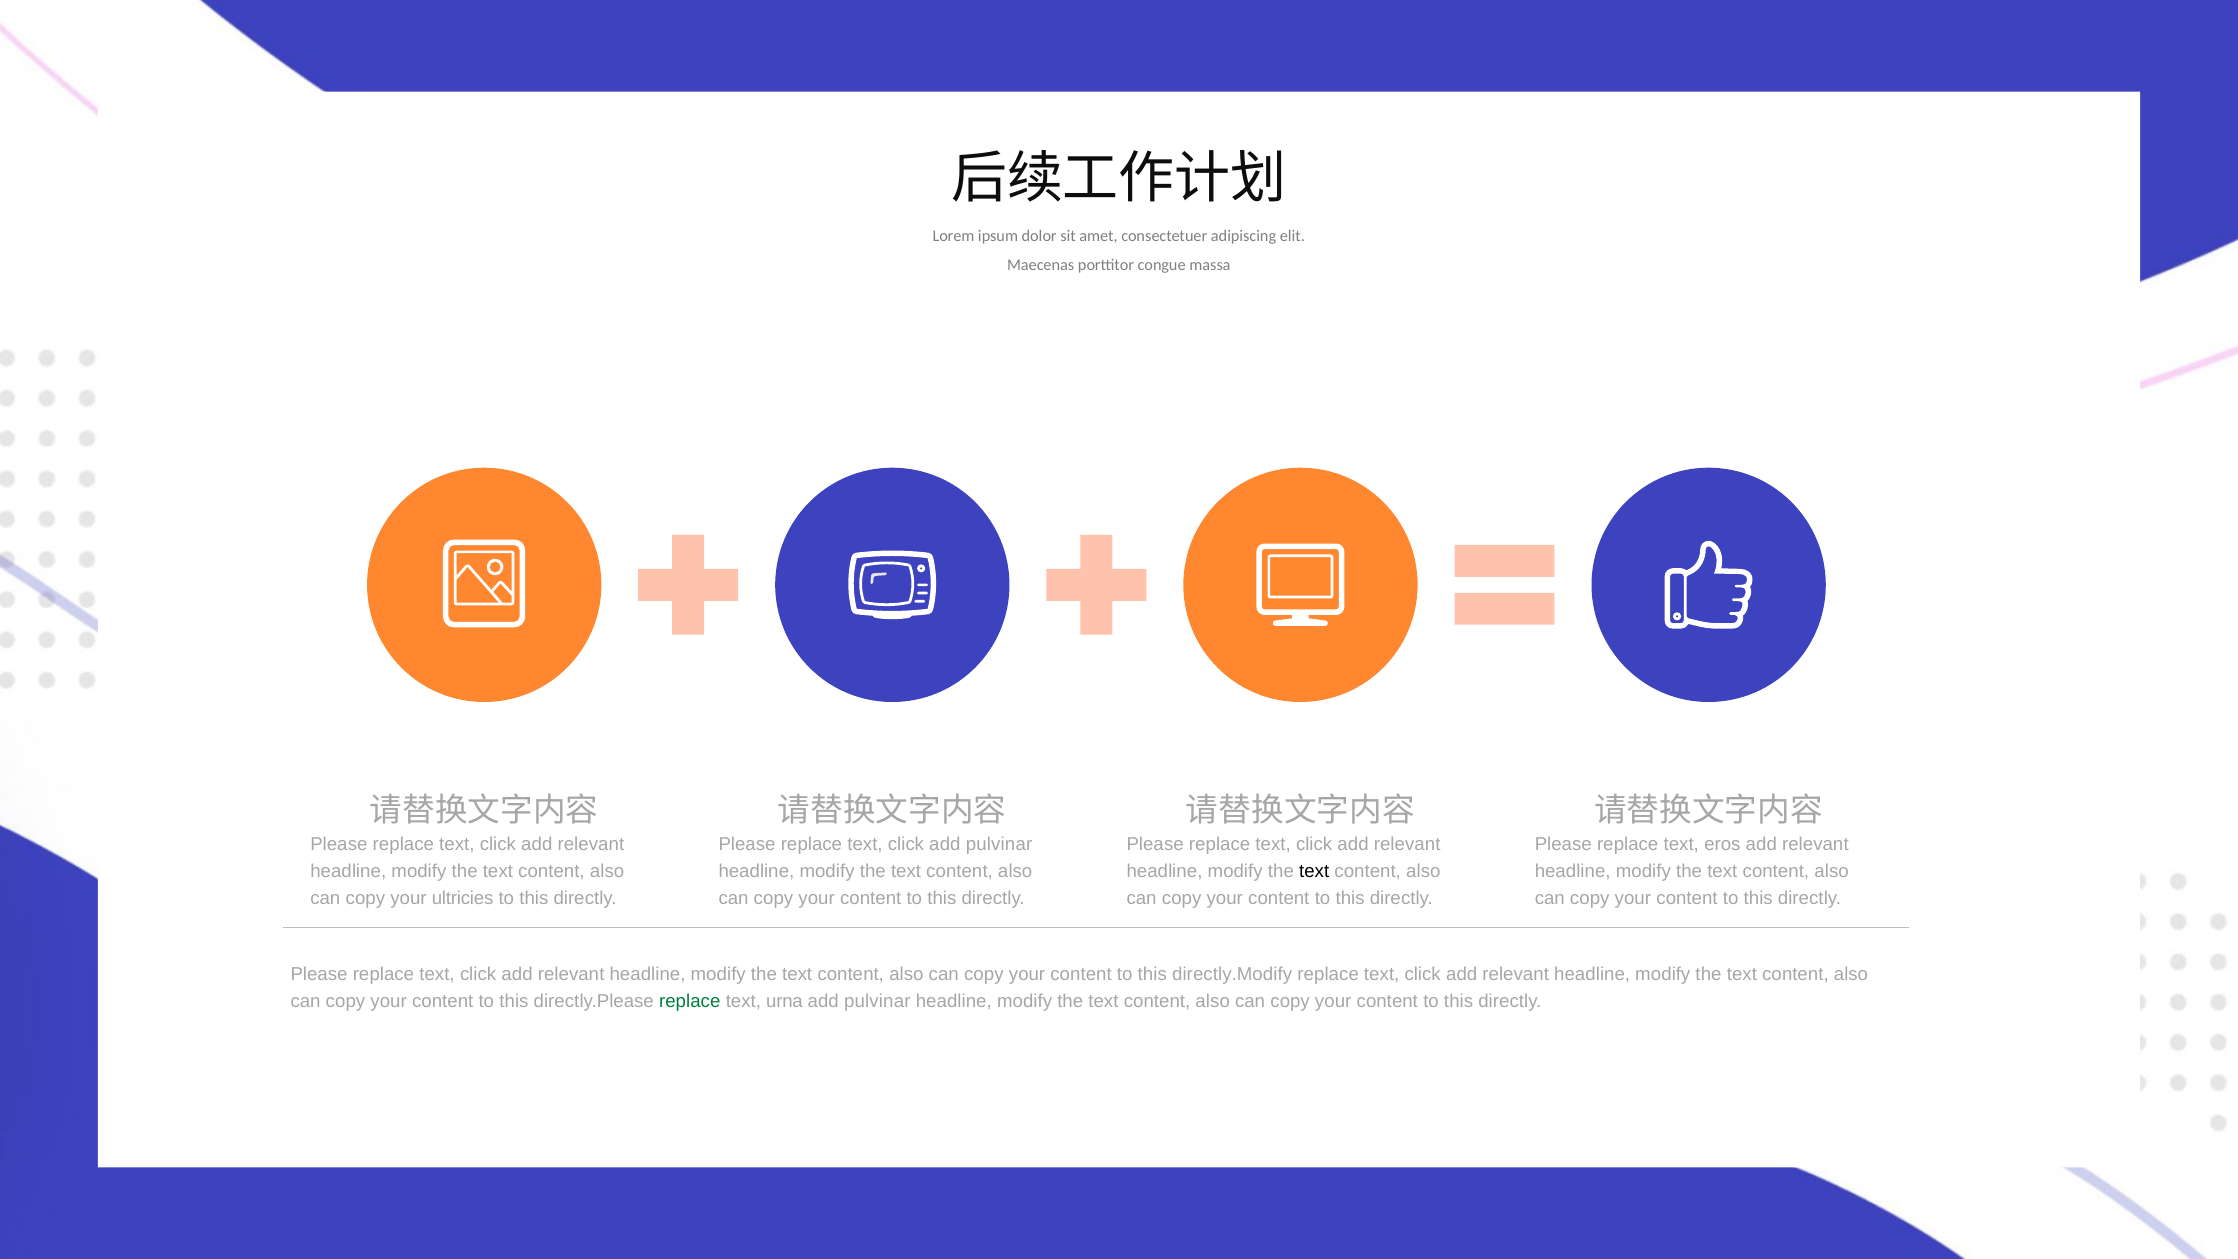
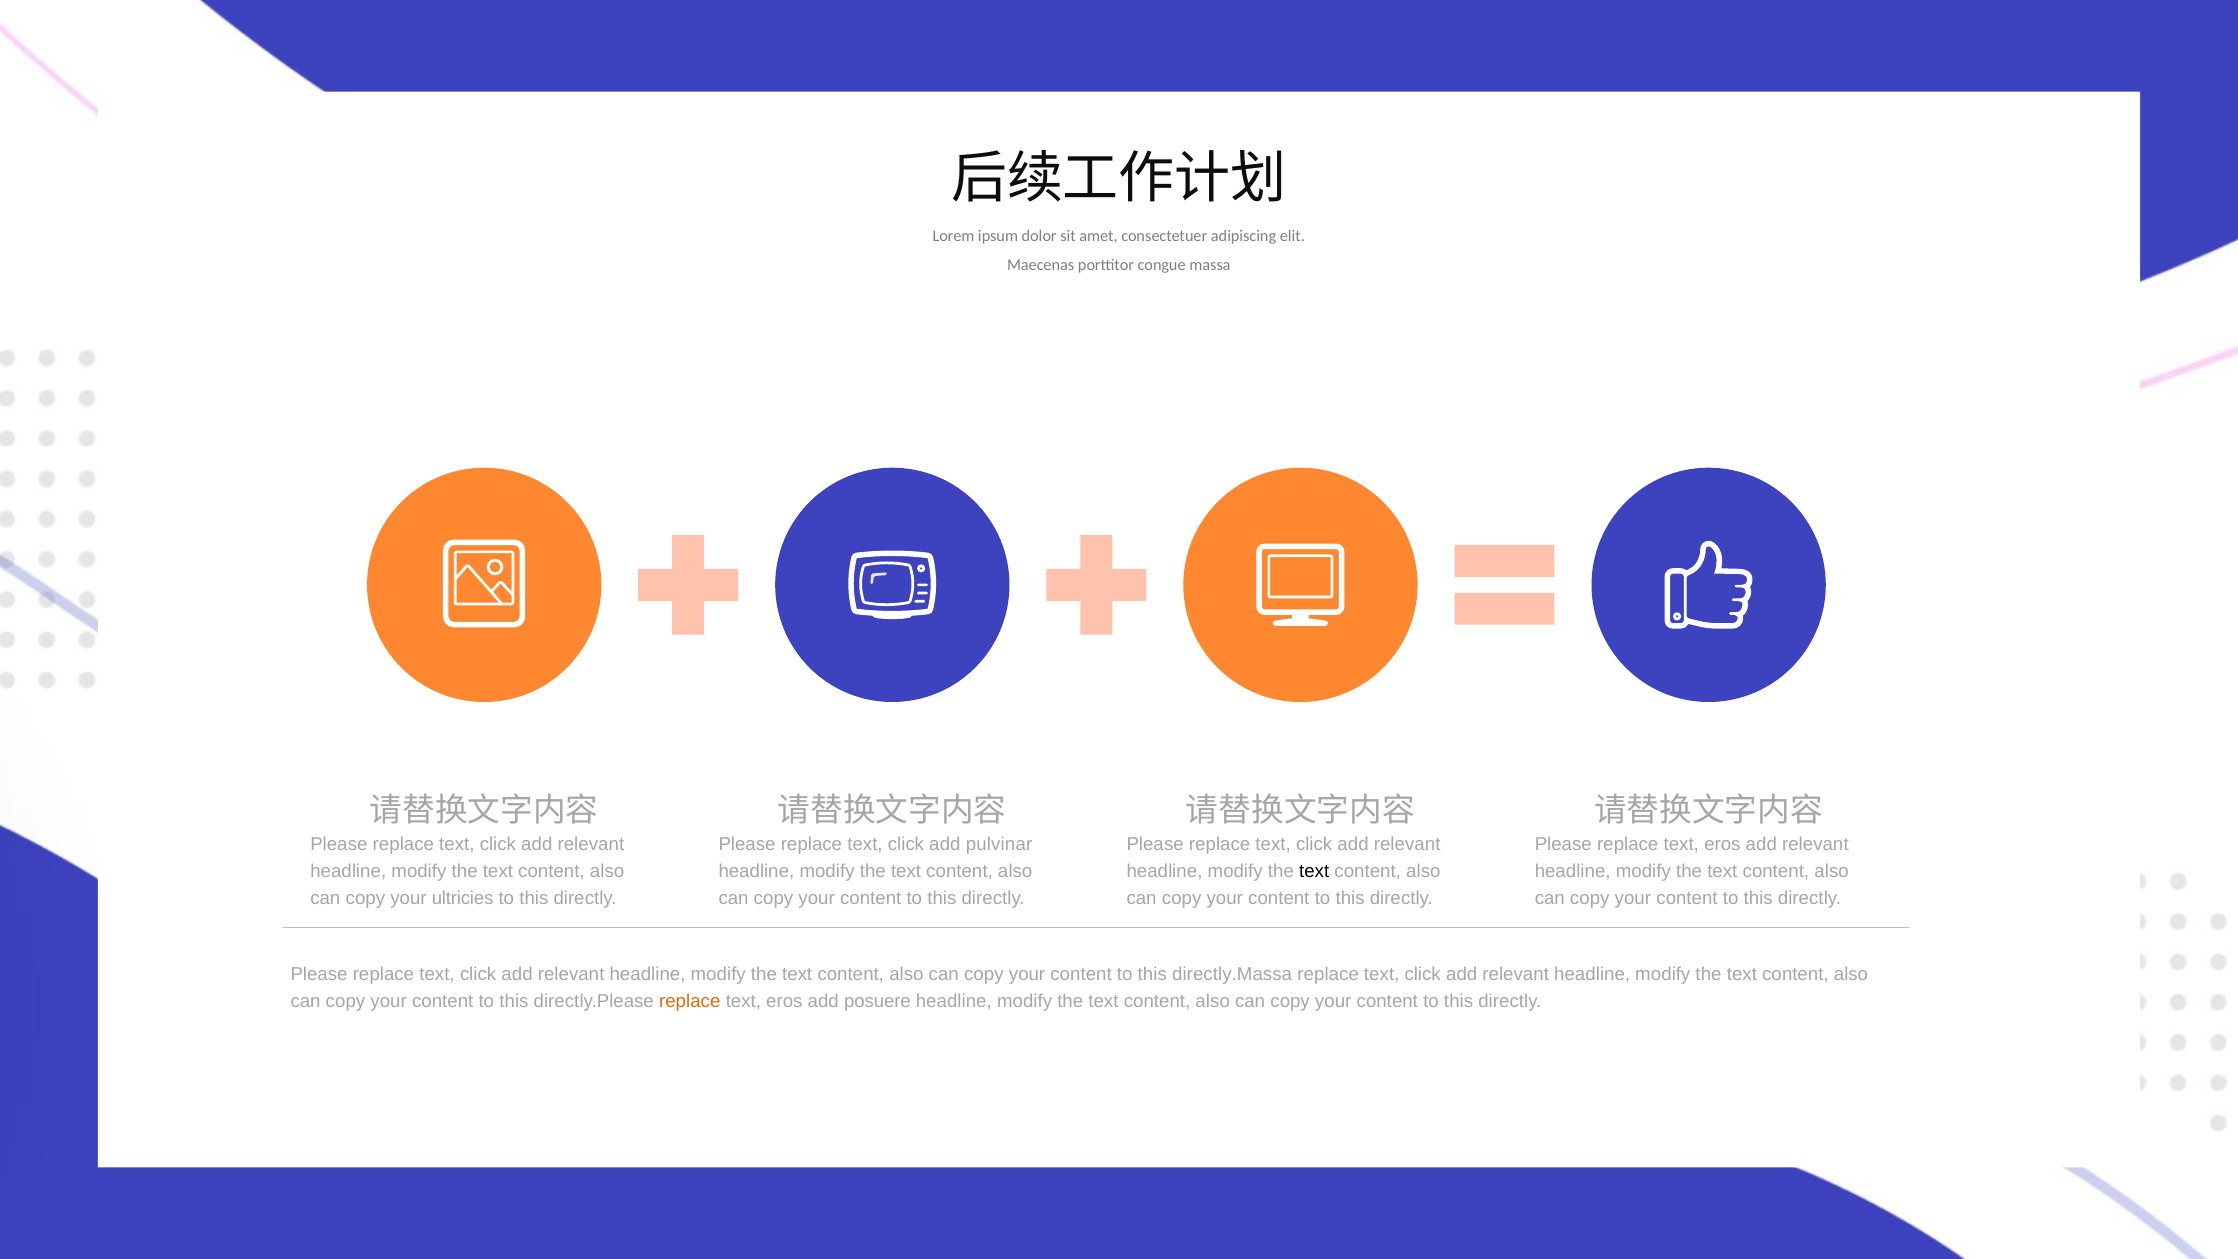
directly.Modify: directly.Modify -> directly.Massa
replace at (690, 1001) colour: green -> orange
urna at (784, 1001): urna -> eros
pulvinar at (877, 1001): pulvinar -> posuere
